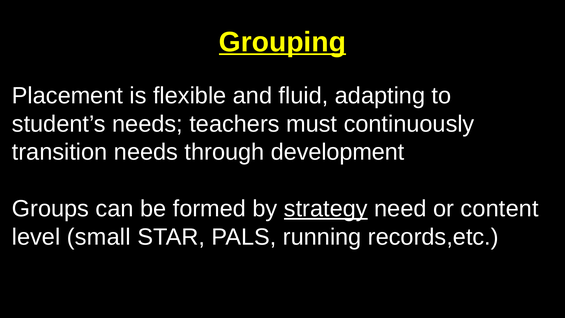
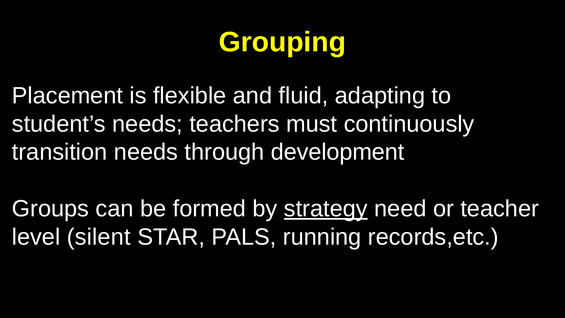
Grouping underline: present -> none
content: content -> teacher
small: small -> silent
